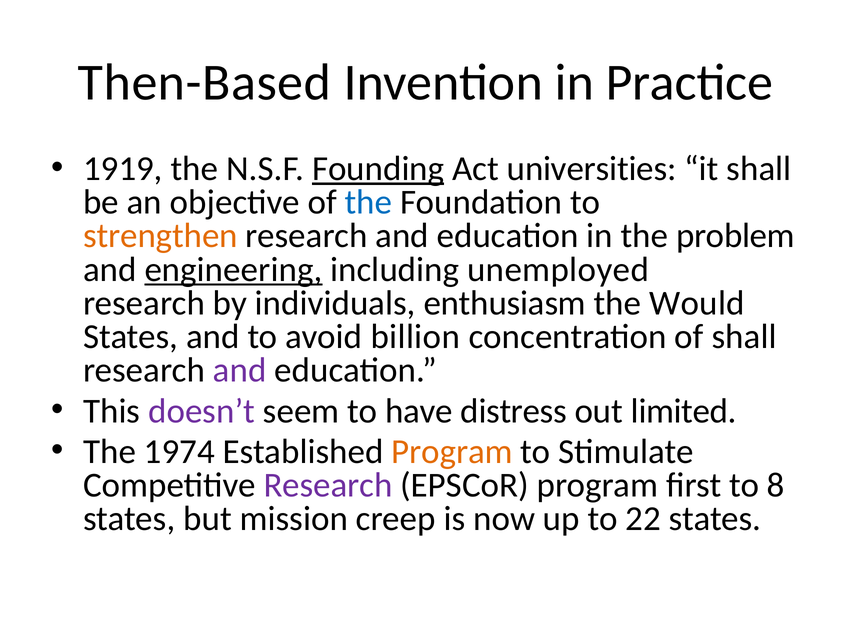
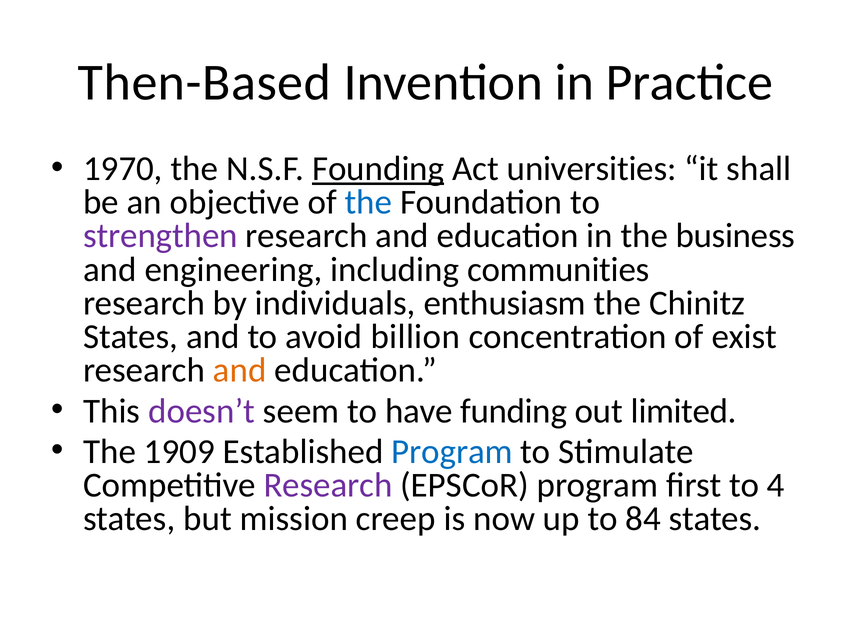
1919: 1919 -> 1970
strengthen colour: orange -> purple
problem: problem -> business
engineering underline: present -> none
unemployed: unemployed -> communities
Would: Would -> Chinitz
of shall: shall -> exist
and at (240, 370) colour: purple -> orange
distress: distress -> funding
1974: 1974 -> 1909
Program at (452, 452) colour: orange -> blue
8: 8 -> 4
22: 22 -> 84
